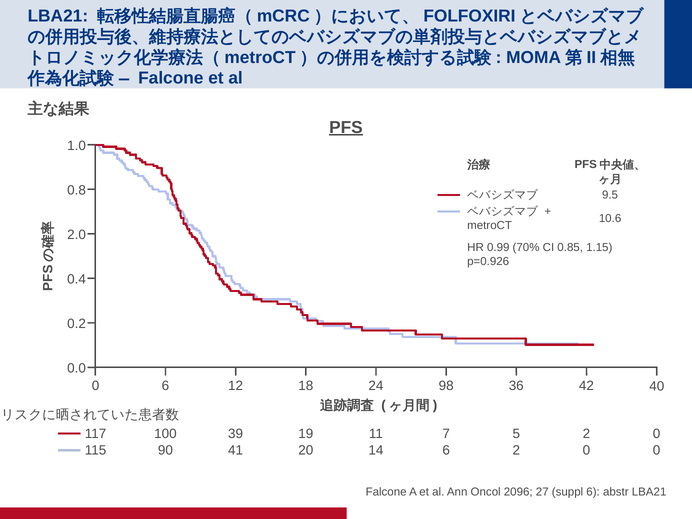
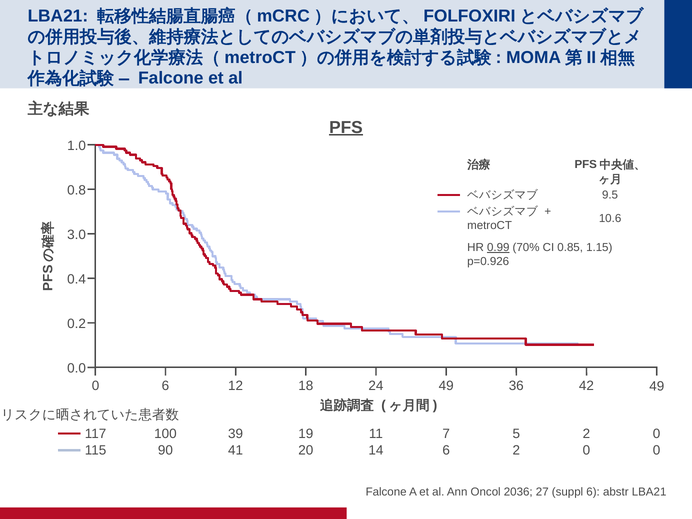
2.0: 2.0 -> 3.0
0.99 underline: none -> present
18 98: 98 -> 49
42 40: 40 -> 49
2096: 2096 -> 2036
